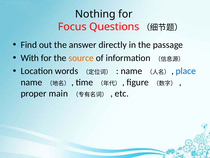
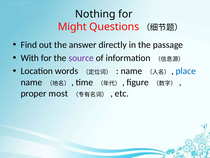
Focus: Focus -> Might
source colour: orange -> purple
main: main -> most
